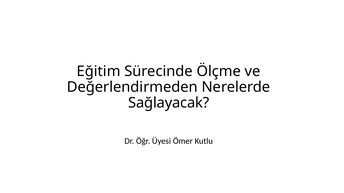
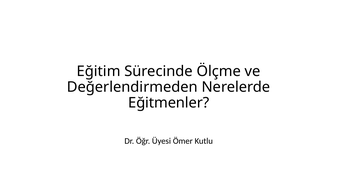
Sağlayacak: Sağlayacak -> Eğitmenler
